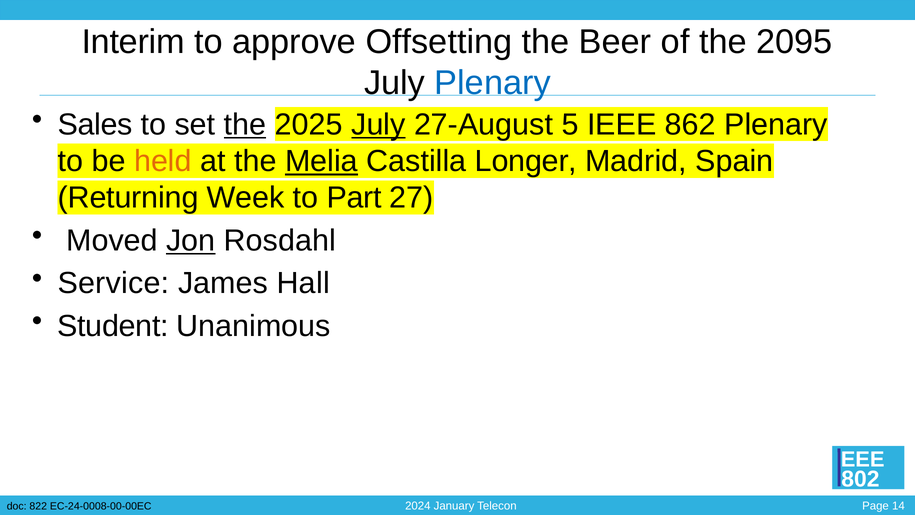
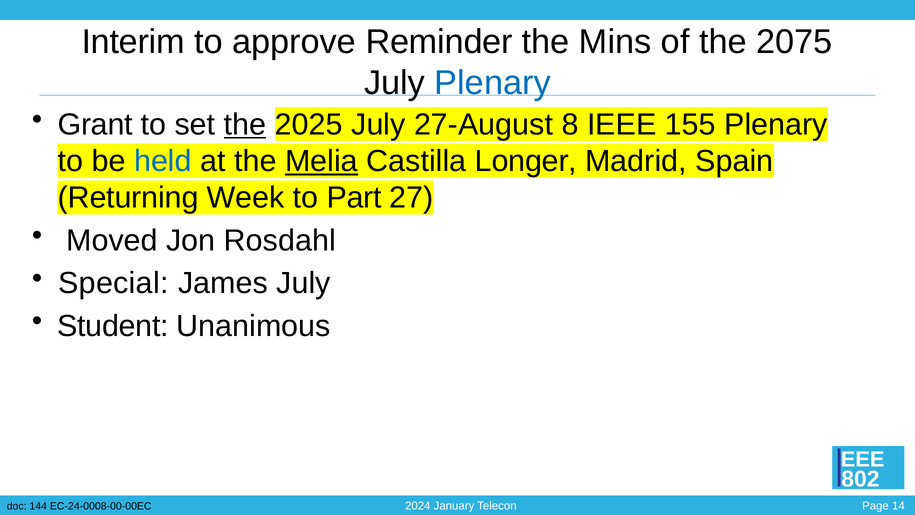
Offsetting: Offsetting -> Reminder
Beer: Beer -> Mins
2095: 2095 -> 2075
Sales: Sales -> Grant
July at (378, 125) underline: present -> none
5: 5 -> 8
862: 862 -> 155
held colour: orange -> blue
Jon underline: present -> none
Service: Service -> Special
James Hall: Hall -> July
822: 822 -> 144
